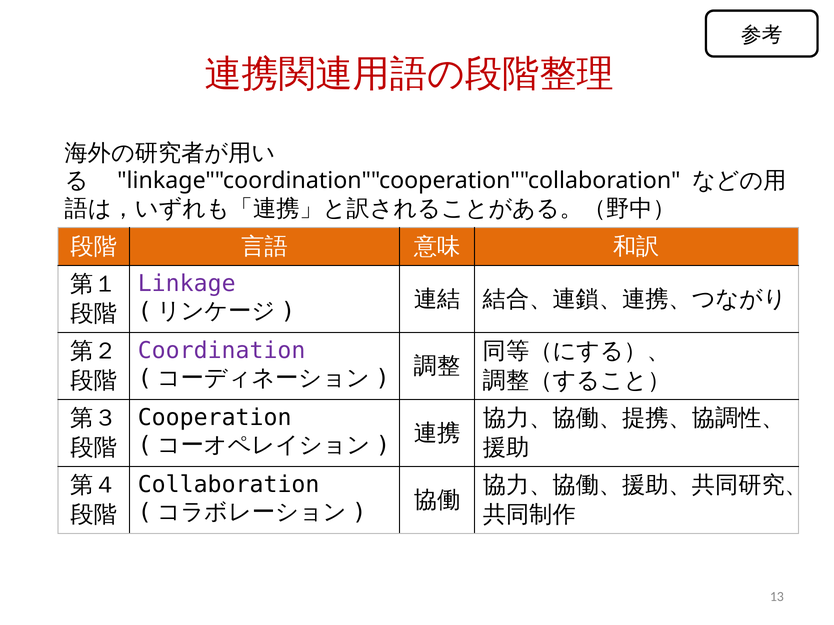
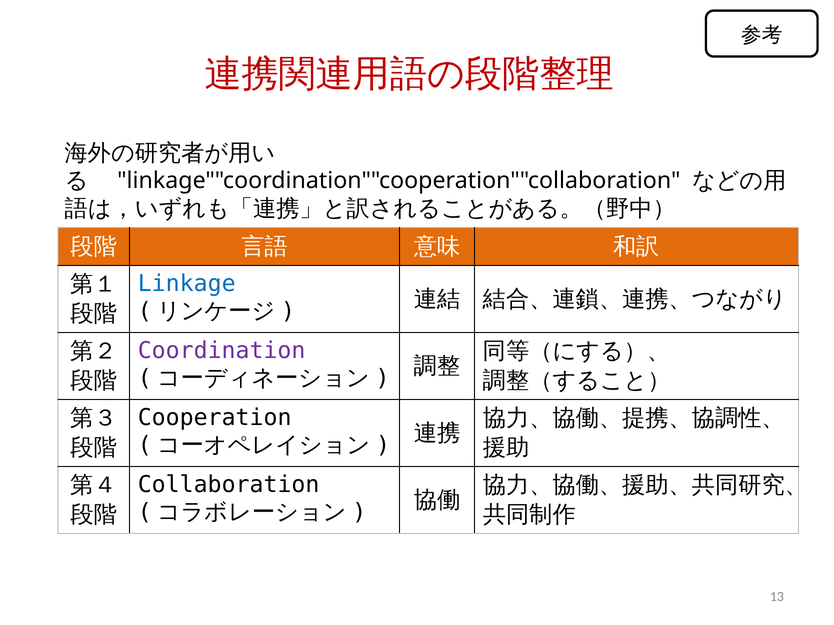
Linkage colour: purple -> blue
